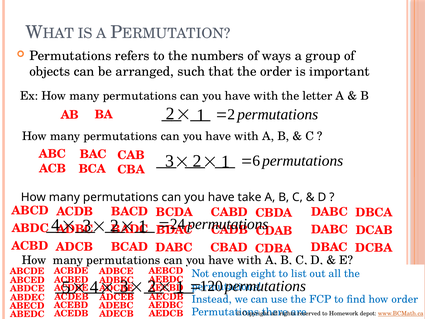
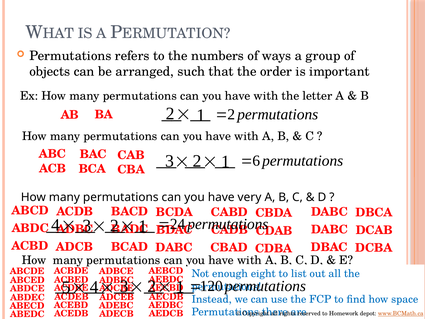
take: take -> very
how order: order -> space
